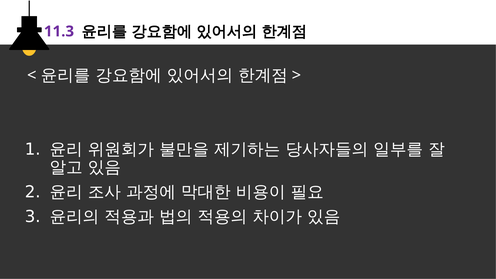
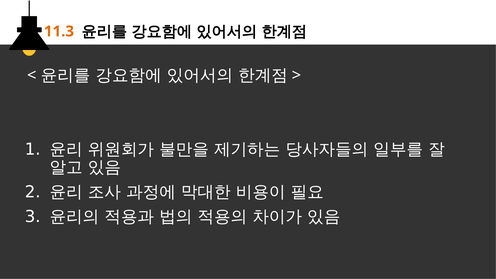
11.3 colour: purple -> orange
